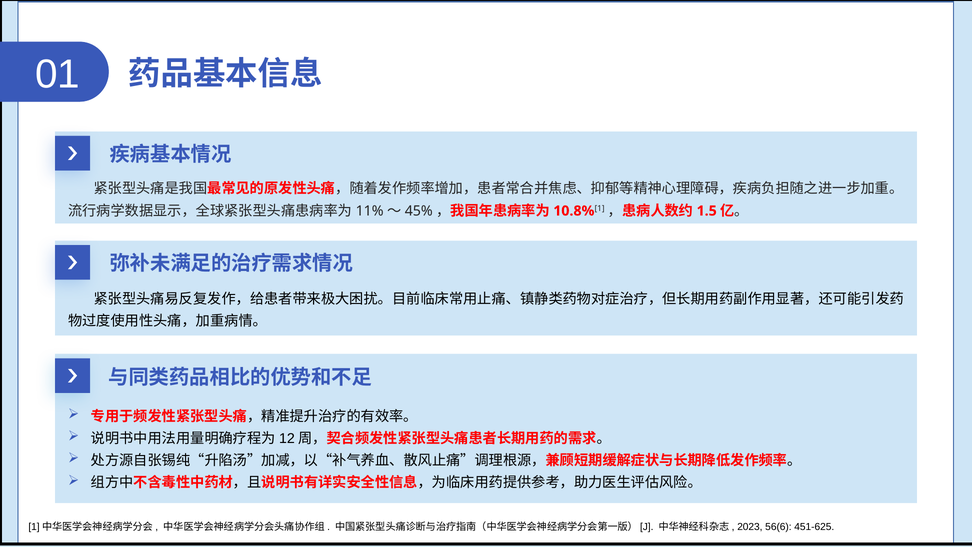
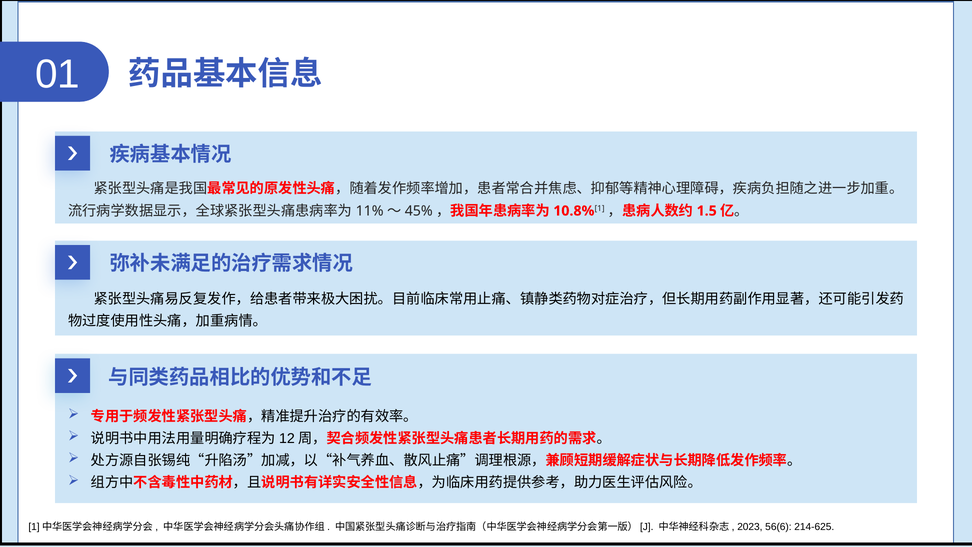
451-625: 451-625 -> 214-625
